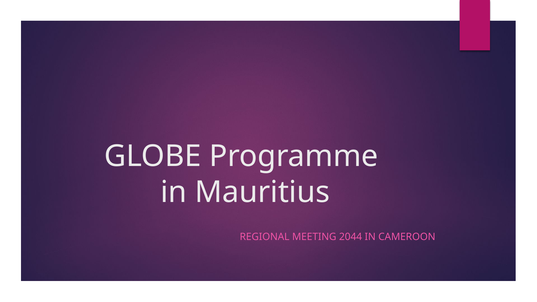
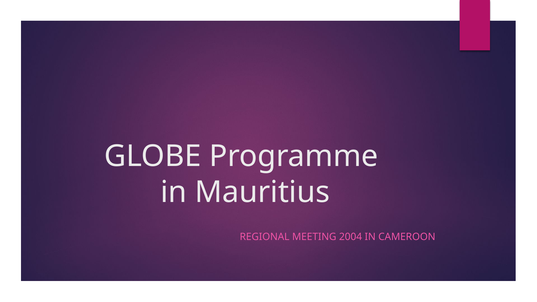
2044: 2044 -> 2004
